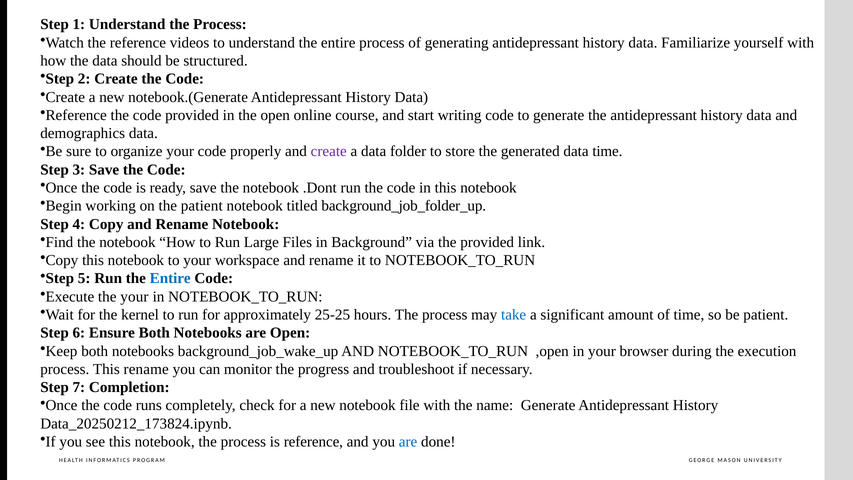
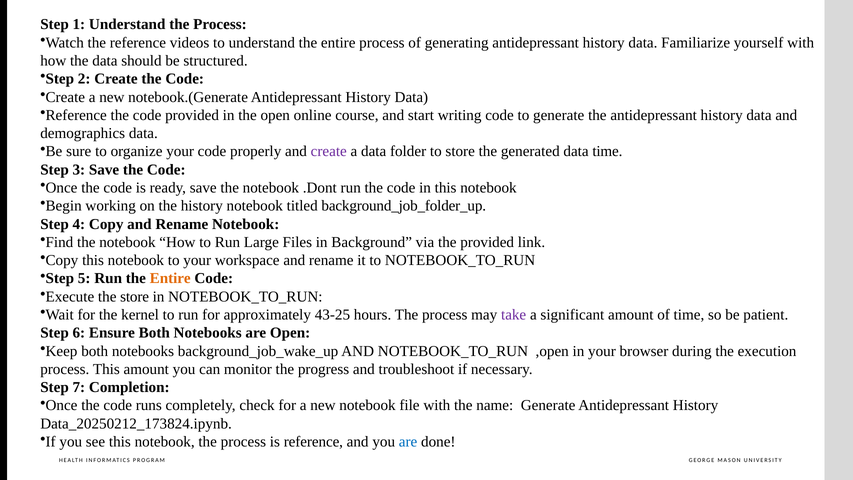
the patient: patient -> history
Entire at (170, 278) colour: blue -> orange
the your: your -> store
25-25: 25-25 -> 43-25
take colour: blue -> purple
This rename: rename -> amount
